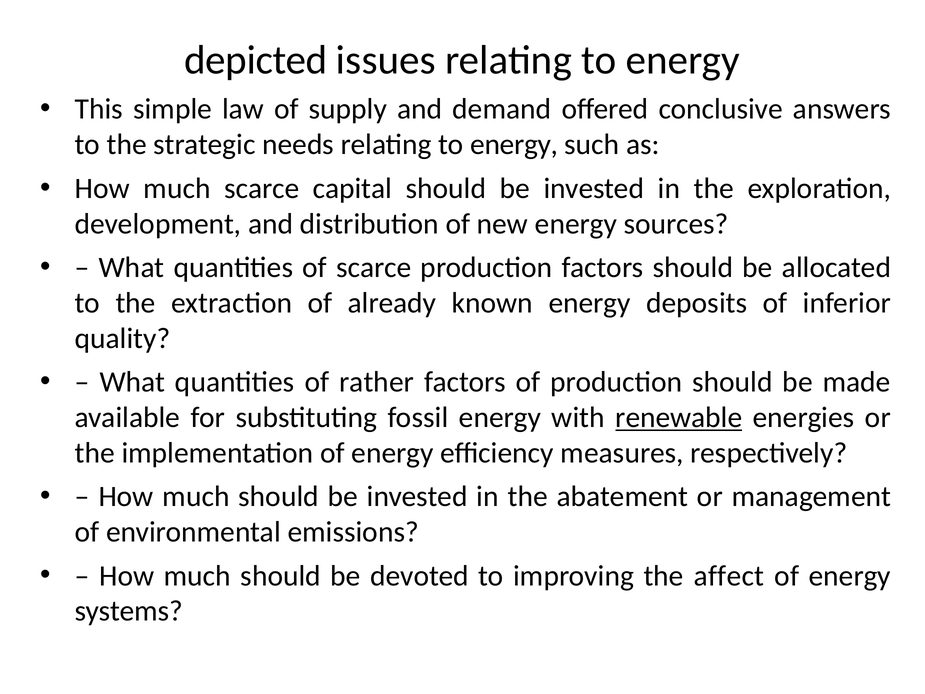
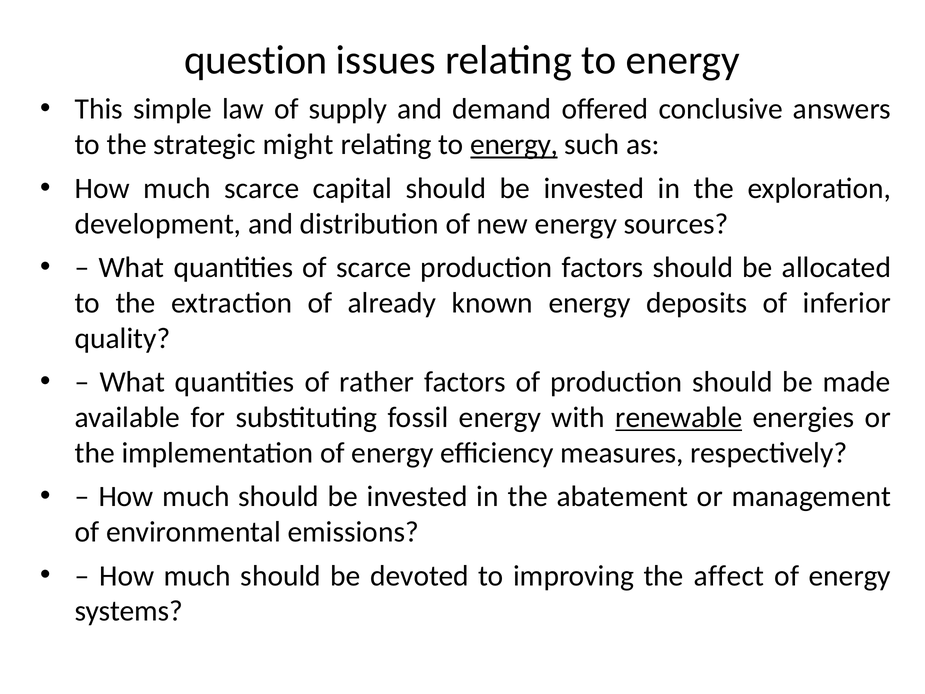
depicted: depicted -> question
needs: needs -> might
energy at (514, 145) underline: none -> present
